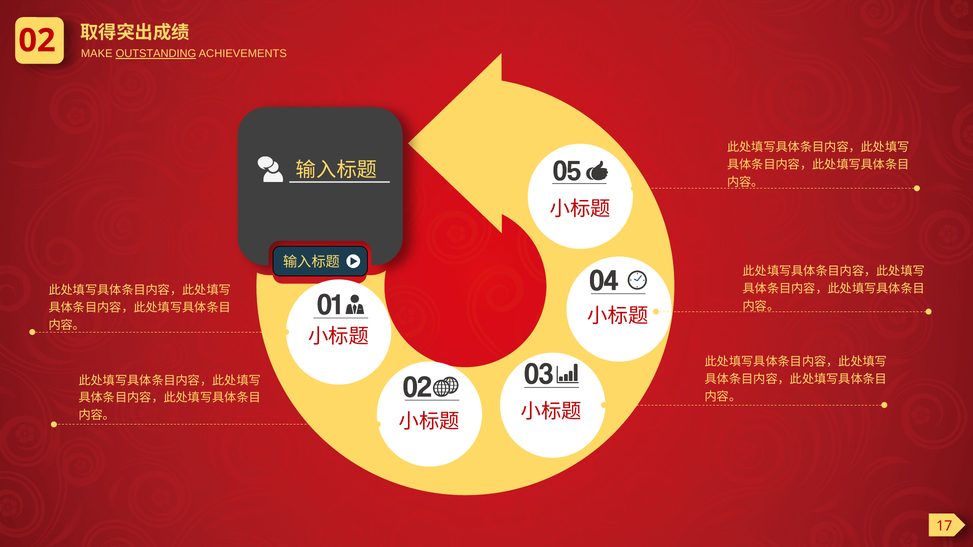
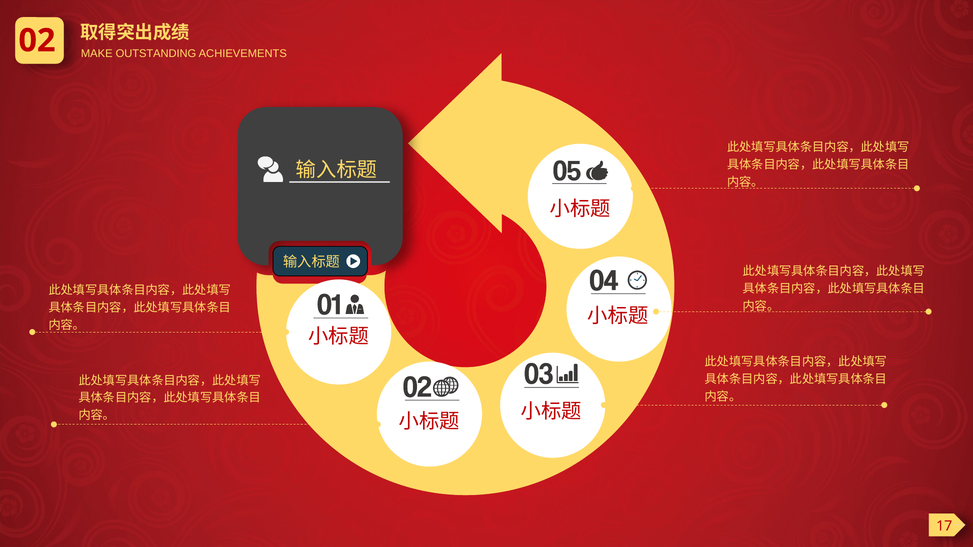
OUTSTANDING underline: present -> none
